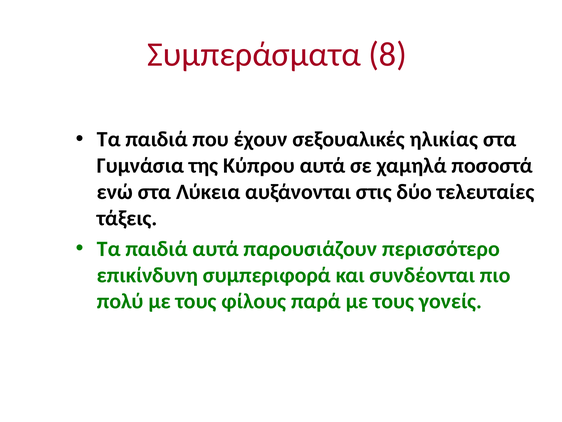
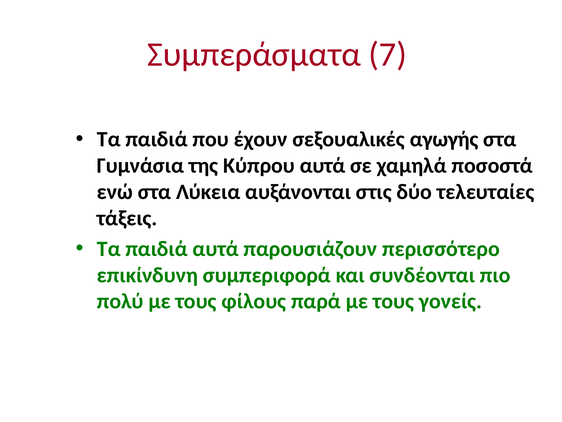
8: 8 -> 7
ηλικίας: ηλικίας -> αγωγής
